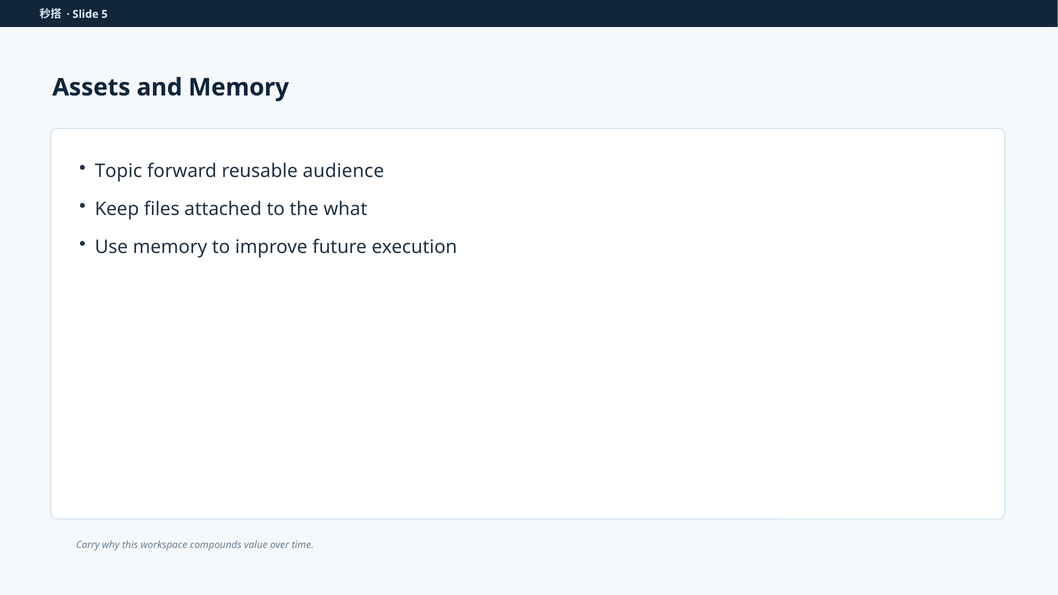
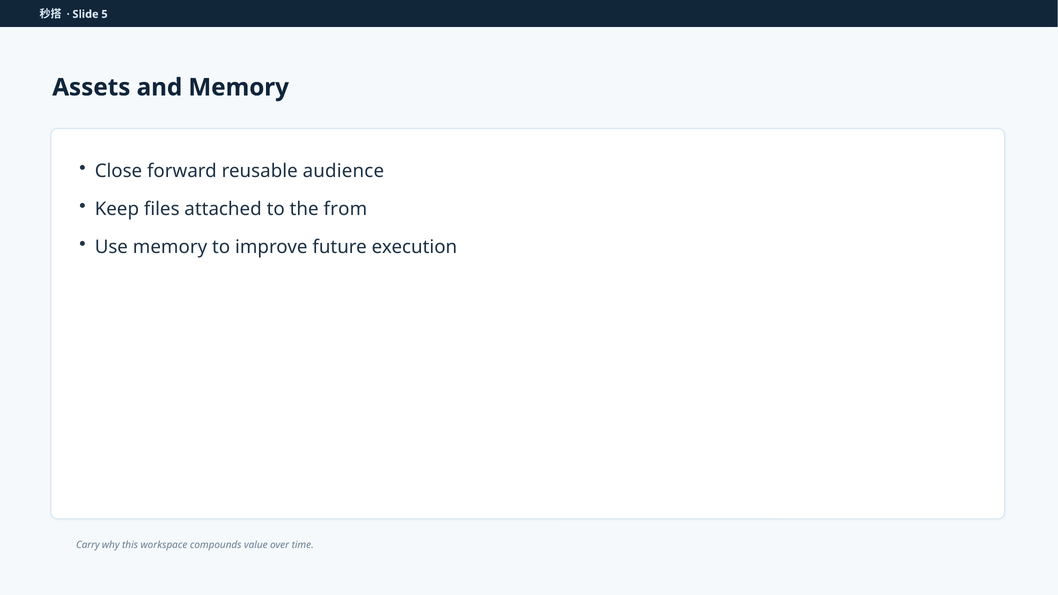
Topic: Topic -> Close
what: what -> from
